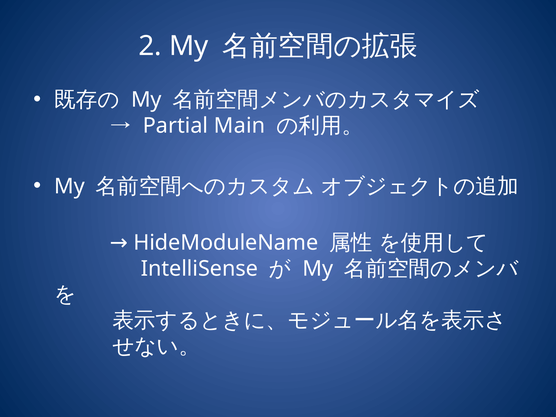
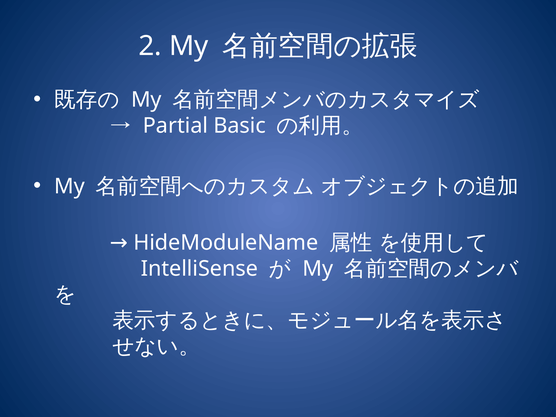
Main: Main -> Basic
